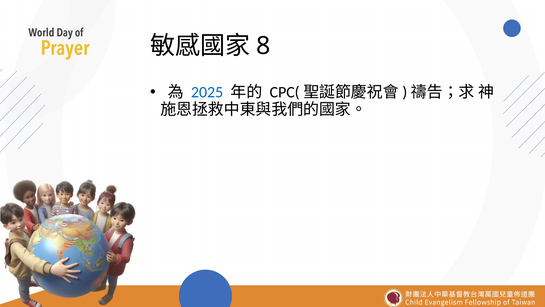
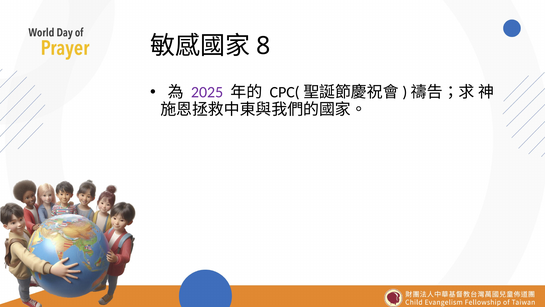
2025 colour: blue -> purple
